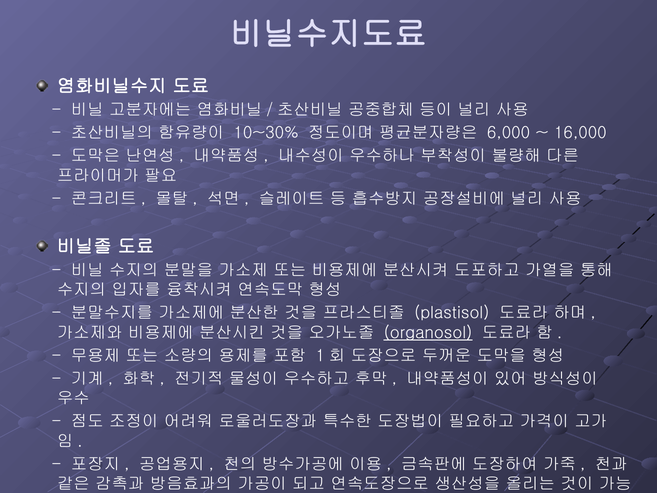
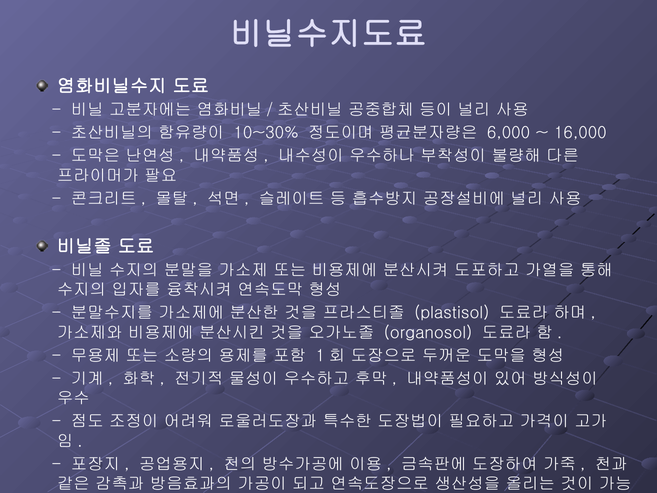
organosol underline: present -> none
